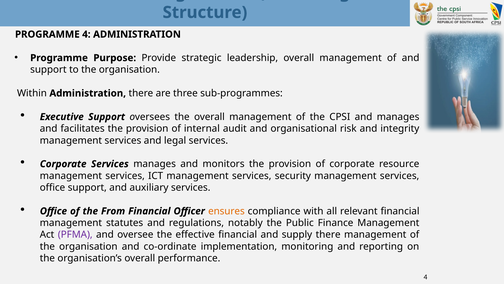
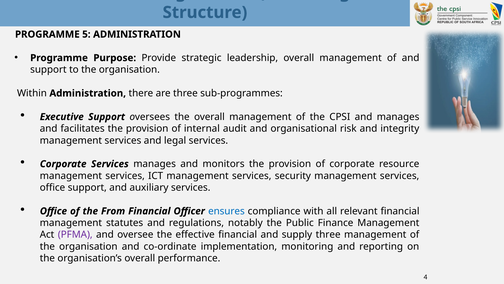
PROGRAMME 4: 4 -> 5
ensures colour: orange -> blue
supply there: there -> three
